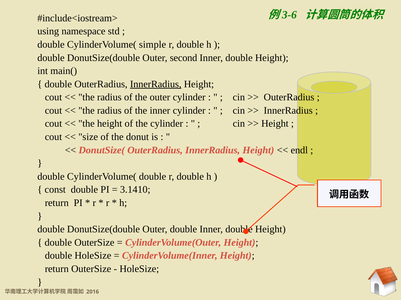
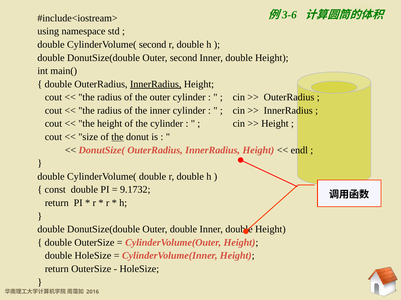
CylinderVolume( simple: simple -> second
the at (117, 137) underline: none -> present
3.1410: 3.1410 -> 9.1732
